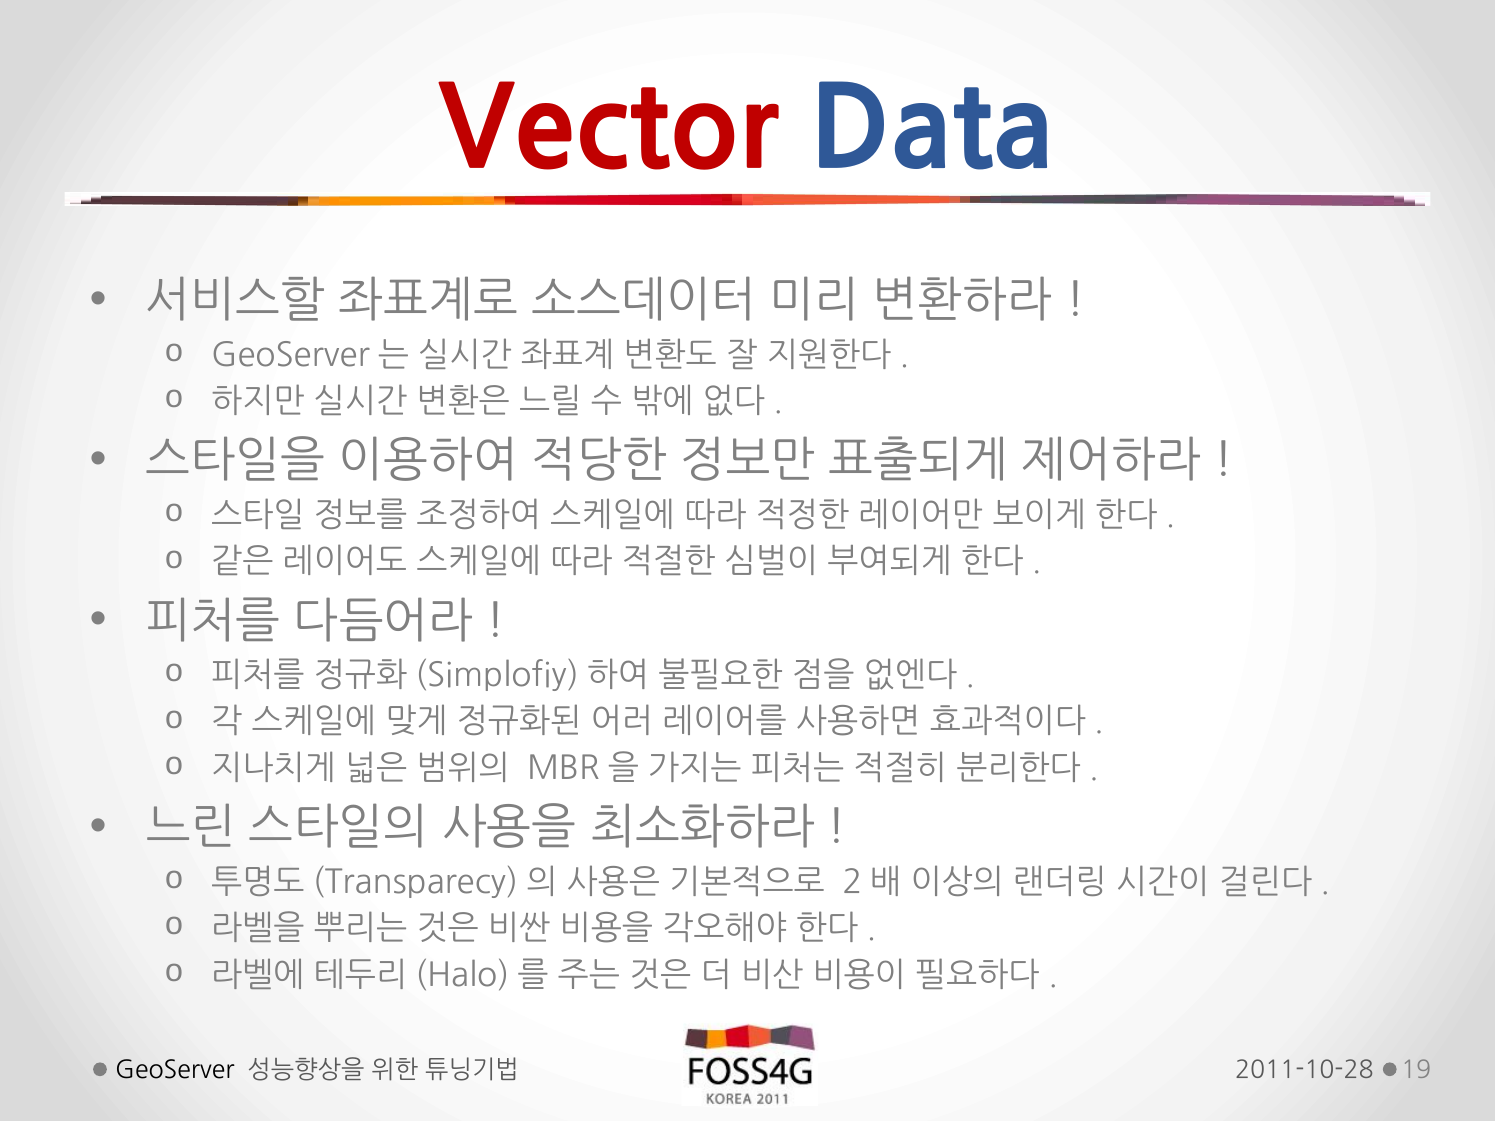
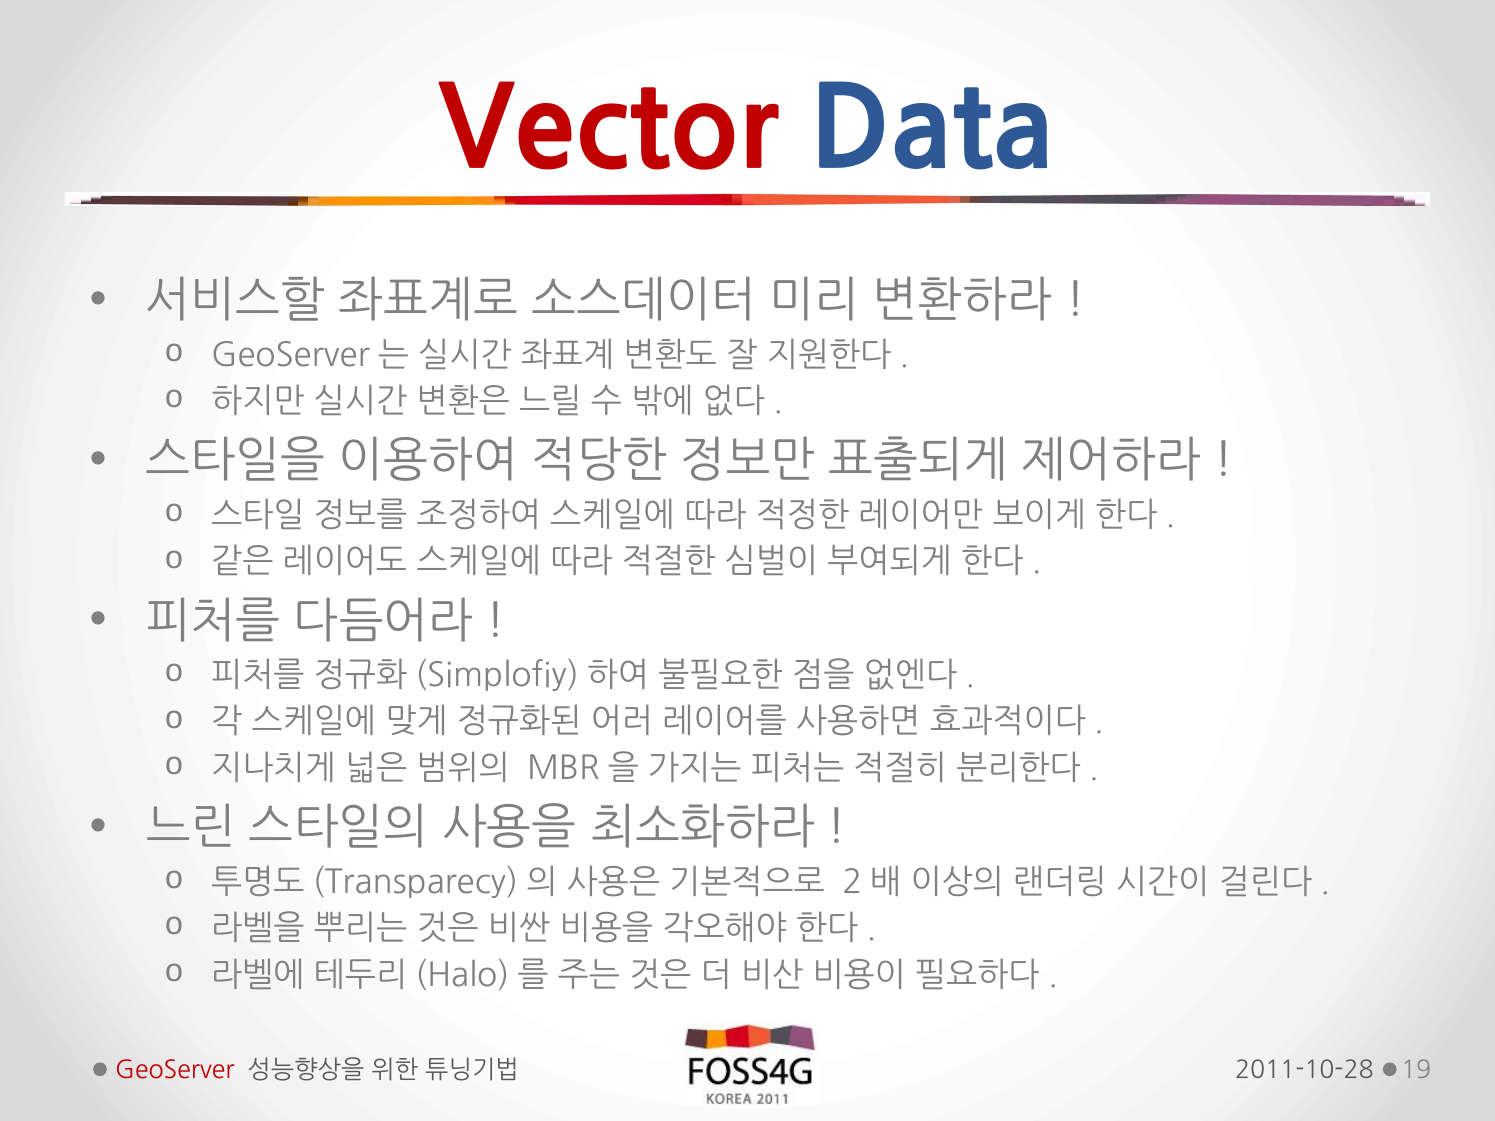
GeoServer colour: black -> red
